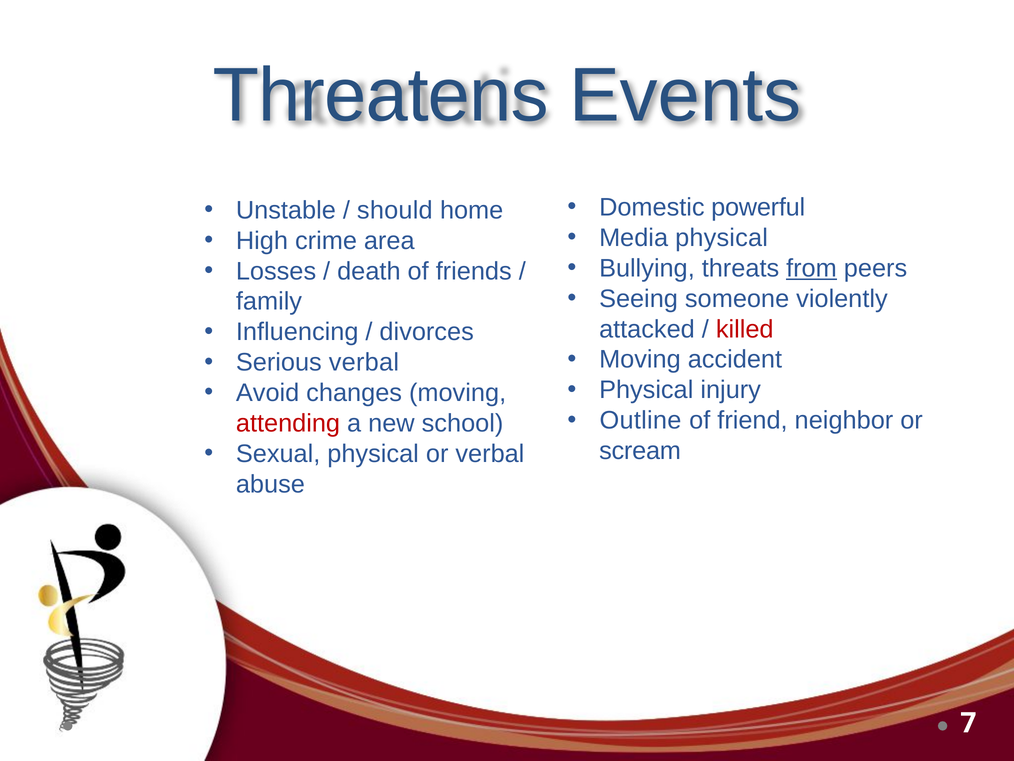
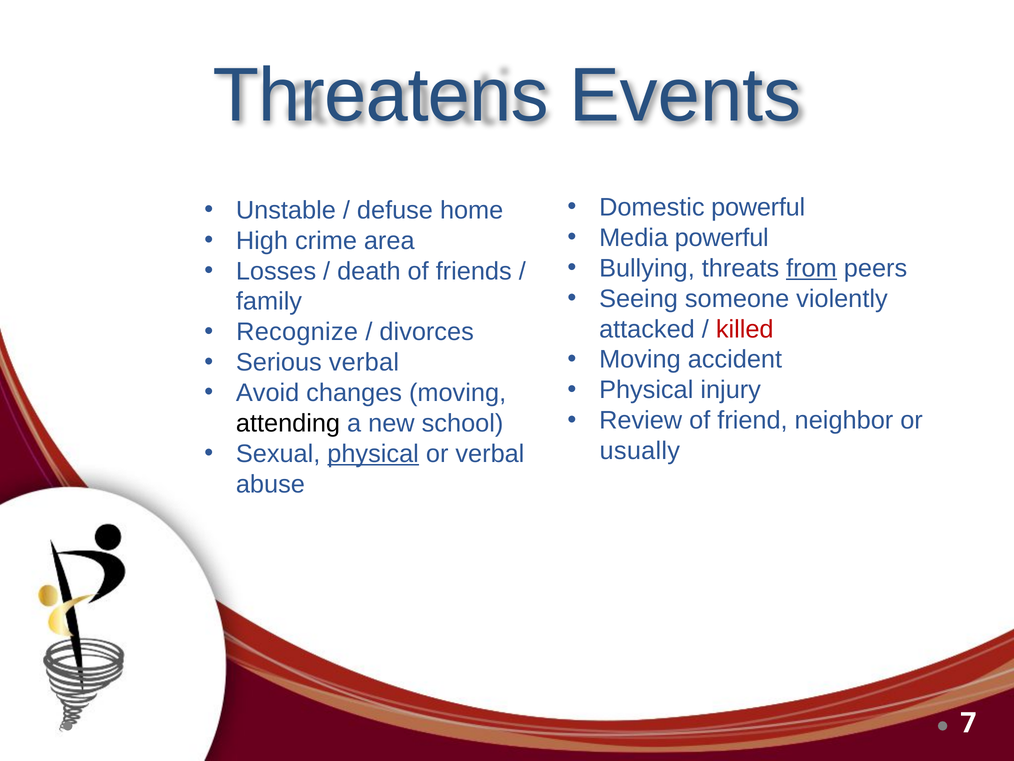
should: should -> defuse
Media physical: physical -> powerful
Influencing: Influencing -> Recognize
Outline: Outline -> Review
attending colour: red -> black
scream: scream -> usually
physical at (373, 454) underline: none -> present
